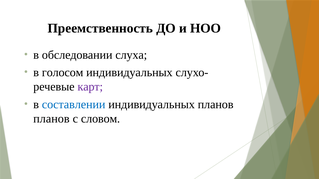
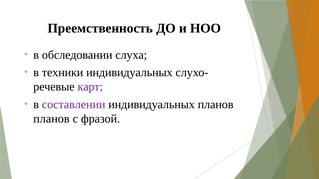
голосом: голосом -> техники
составлении colour: blue -> purple
словом: словом -> фразой
